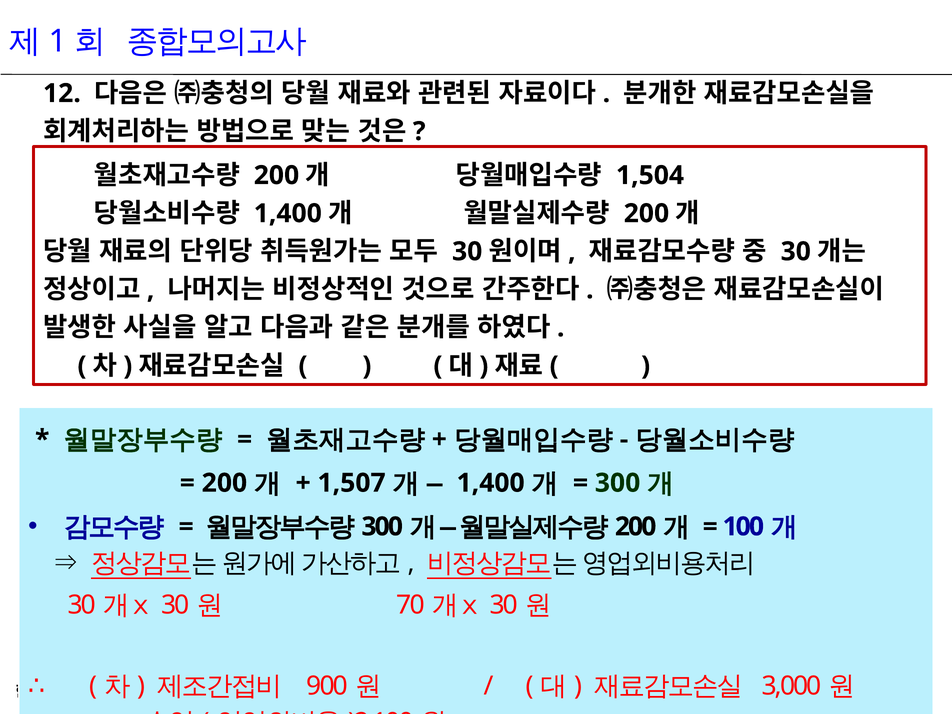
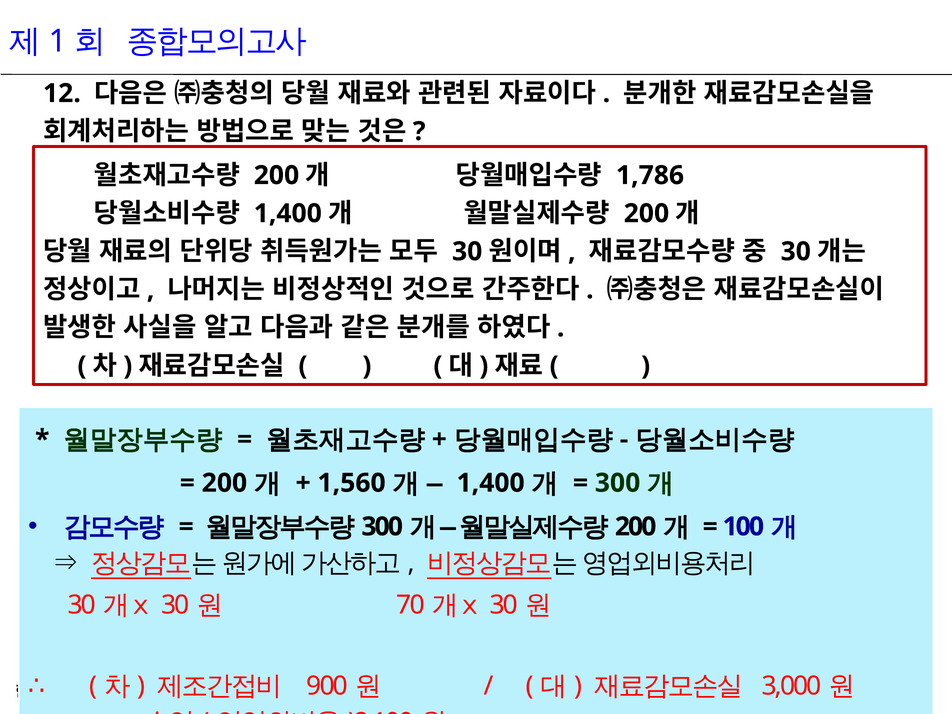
1,504: 1,504 -> 1,786
1,507: 1,507 -> 1,560
